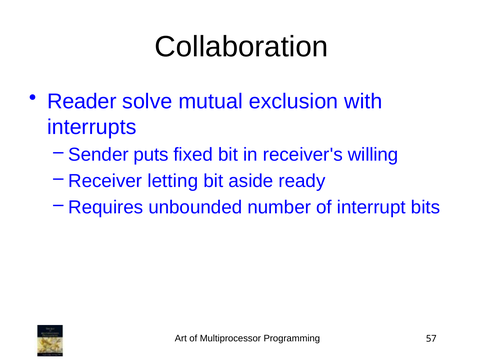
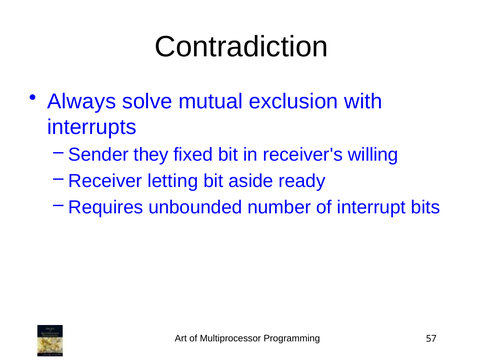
Collaboration: Collaboration -> Contradiction
Reader: Reader -> Always
puts: puts -> they
